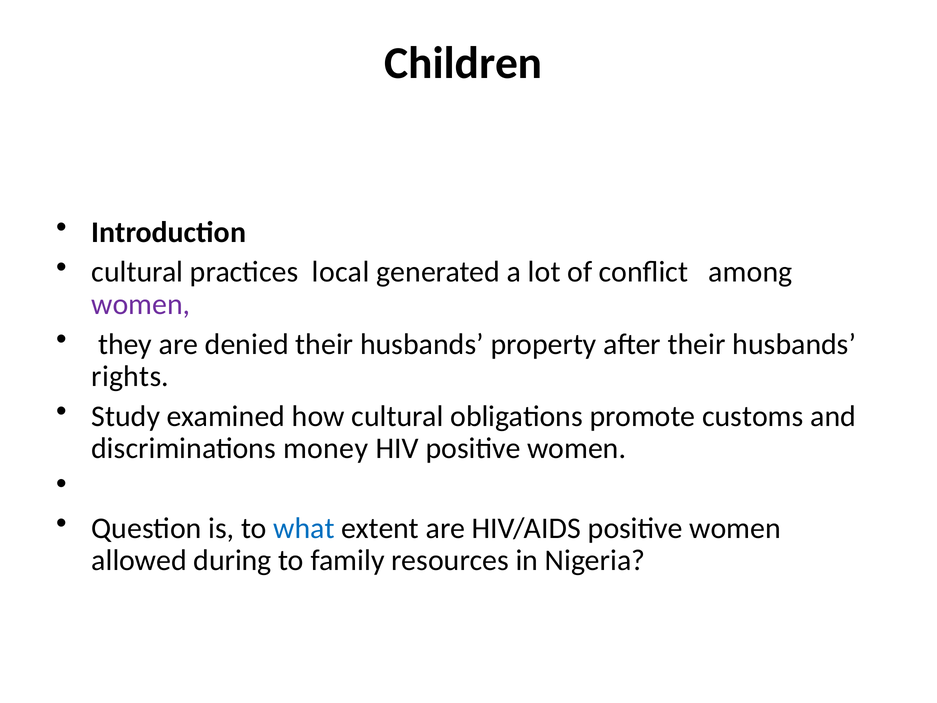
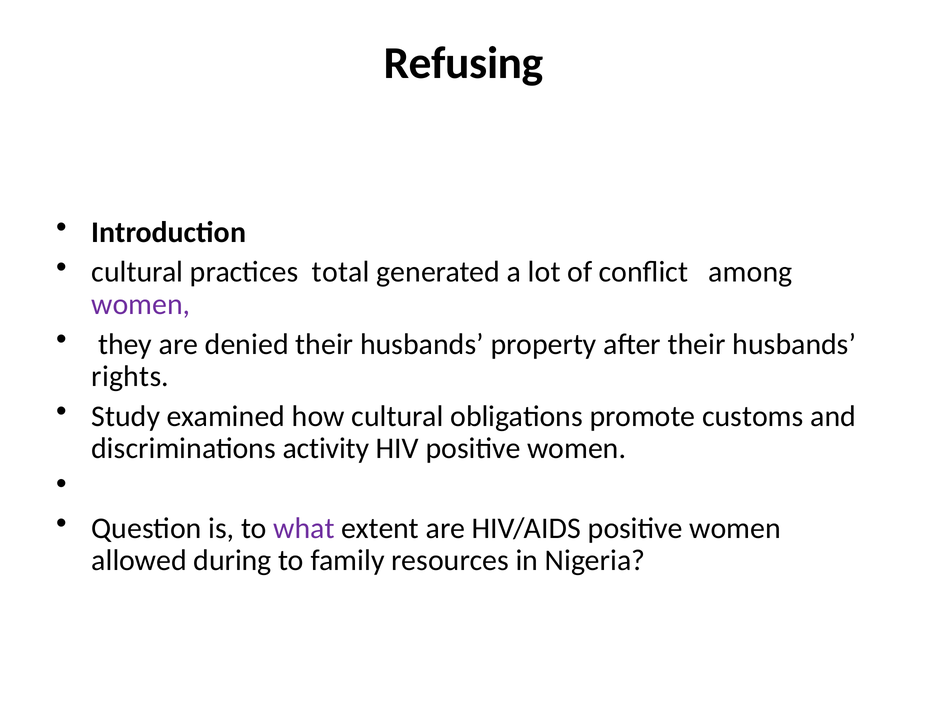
Children: Children -> Refusing
local: local -> total
money: money -> activity
what colour: blue -> purple
